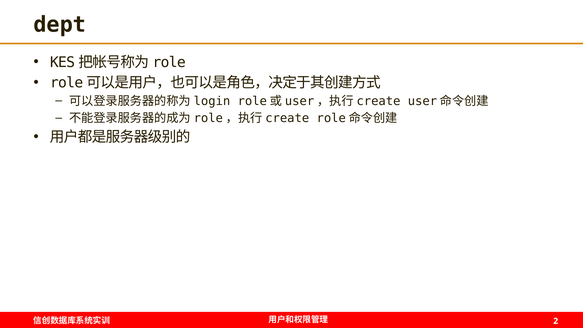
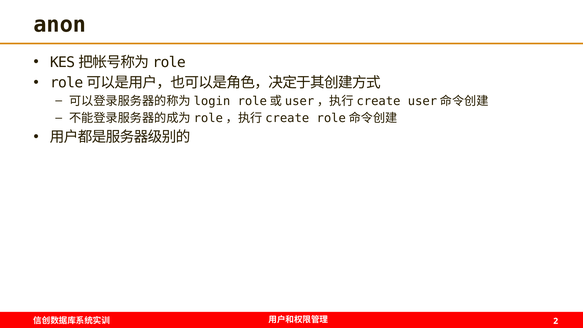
dept: dept -> anon
